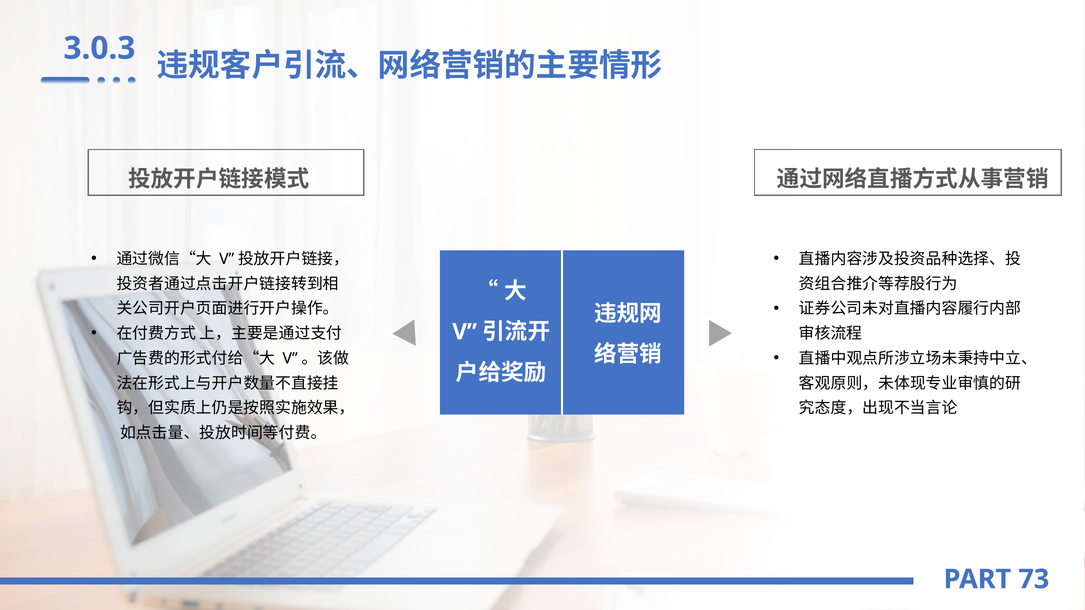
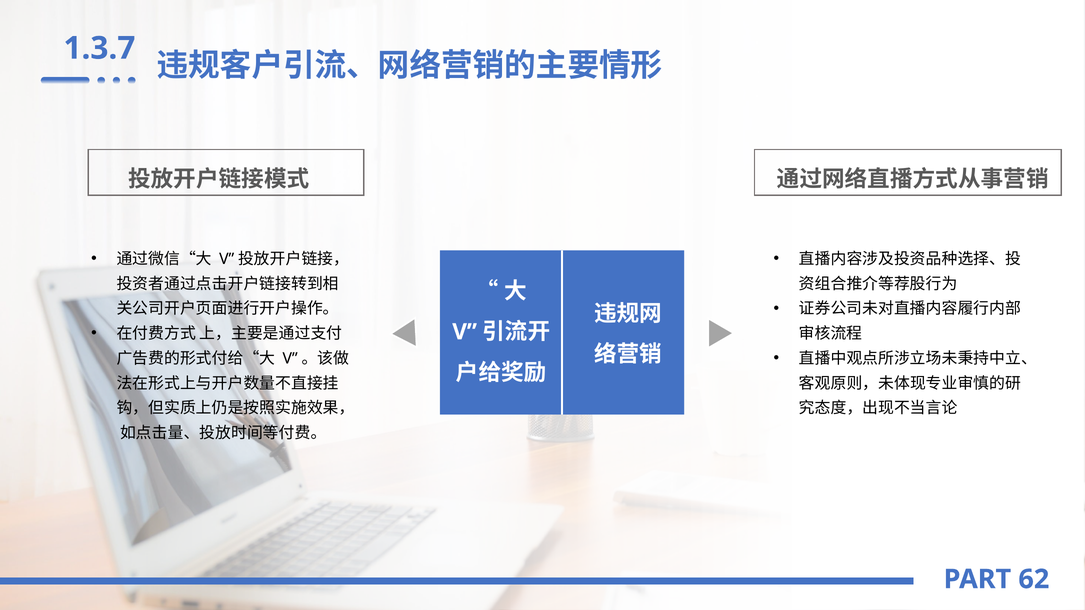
3.0.3: 3.0.3 -> 1.3.7
73: 73 -> 62
